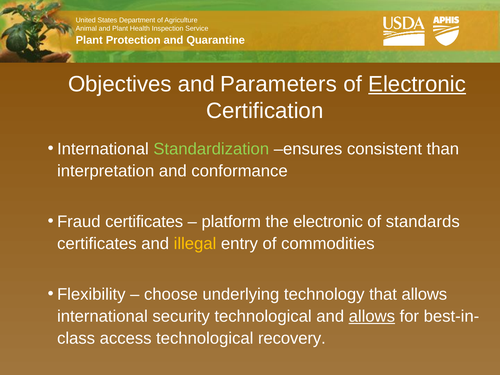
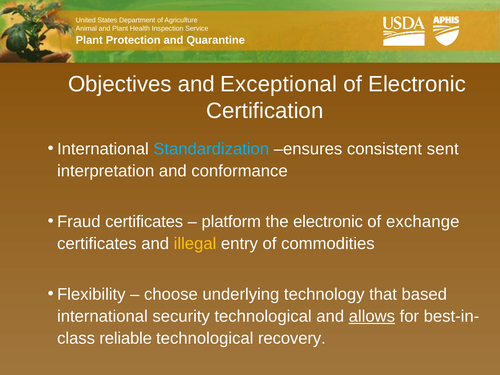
Parameters: Parameters -> Exceptional
Electronic at (417, 84) underline: present -> none
Standardization colour: light green -> light blue
than: than -> sent
standards: standards -> exchange
that allows: allows -> based
access: access -> reliable
